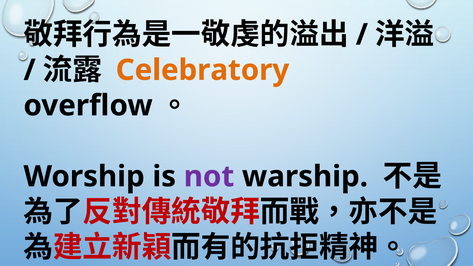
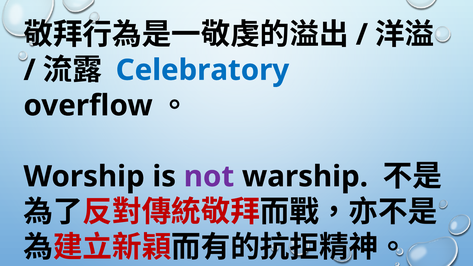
Celebratory colour: orange -> blue
